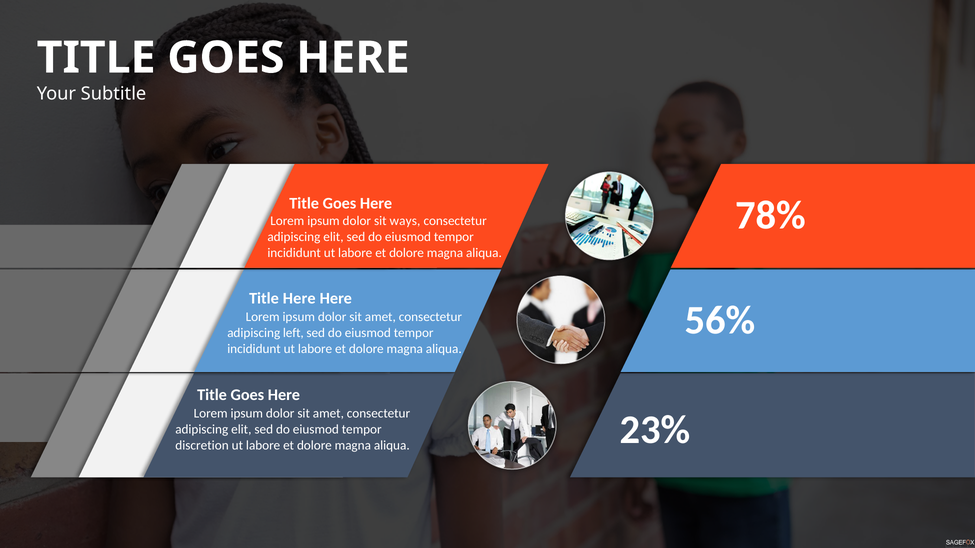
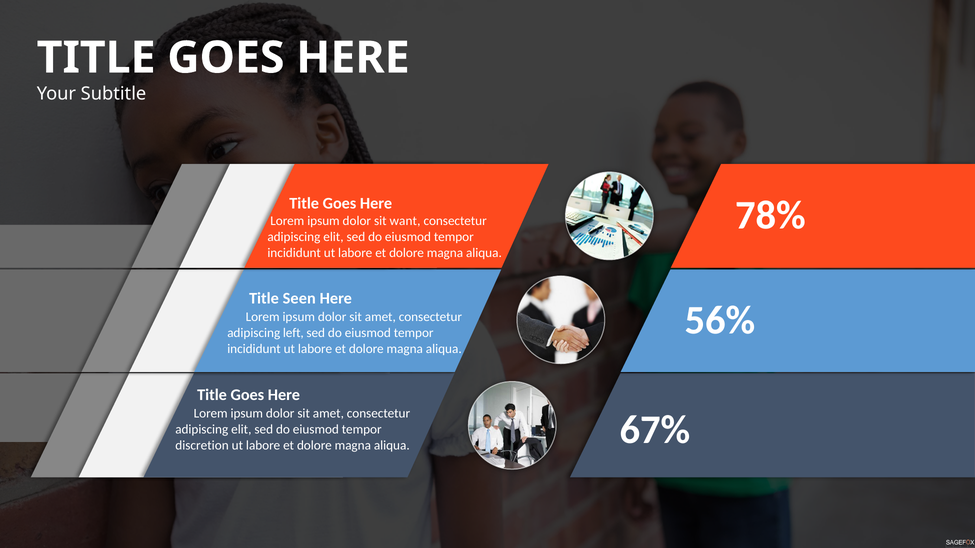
ways: ways -> want
Title Here: Here -> Seen
23%: 23% -> 67%
